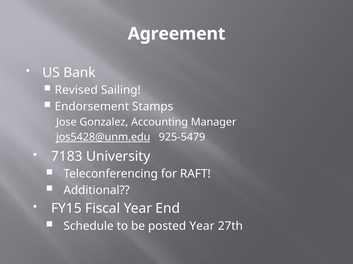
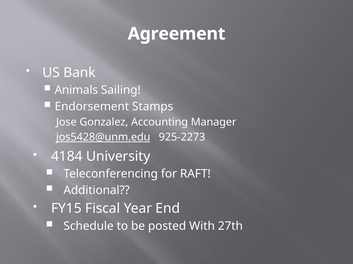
Revised: Revised -> Animals
925-5479: 925-5479 -> 925-2273
7183: 7183 -> 4184
posted Year: Year -> With
